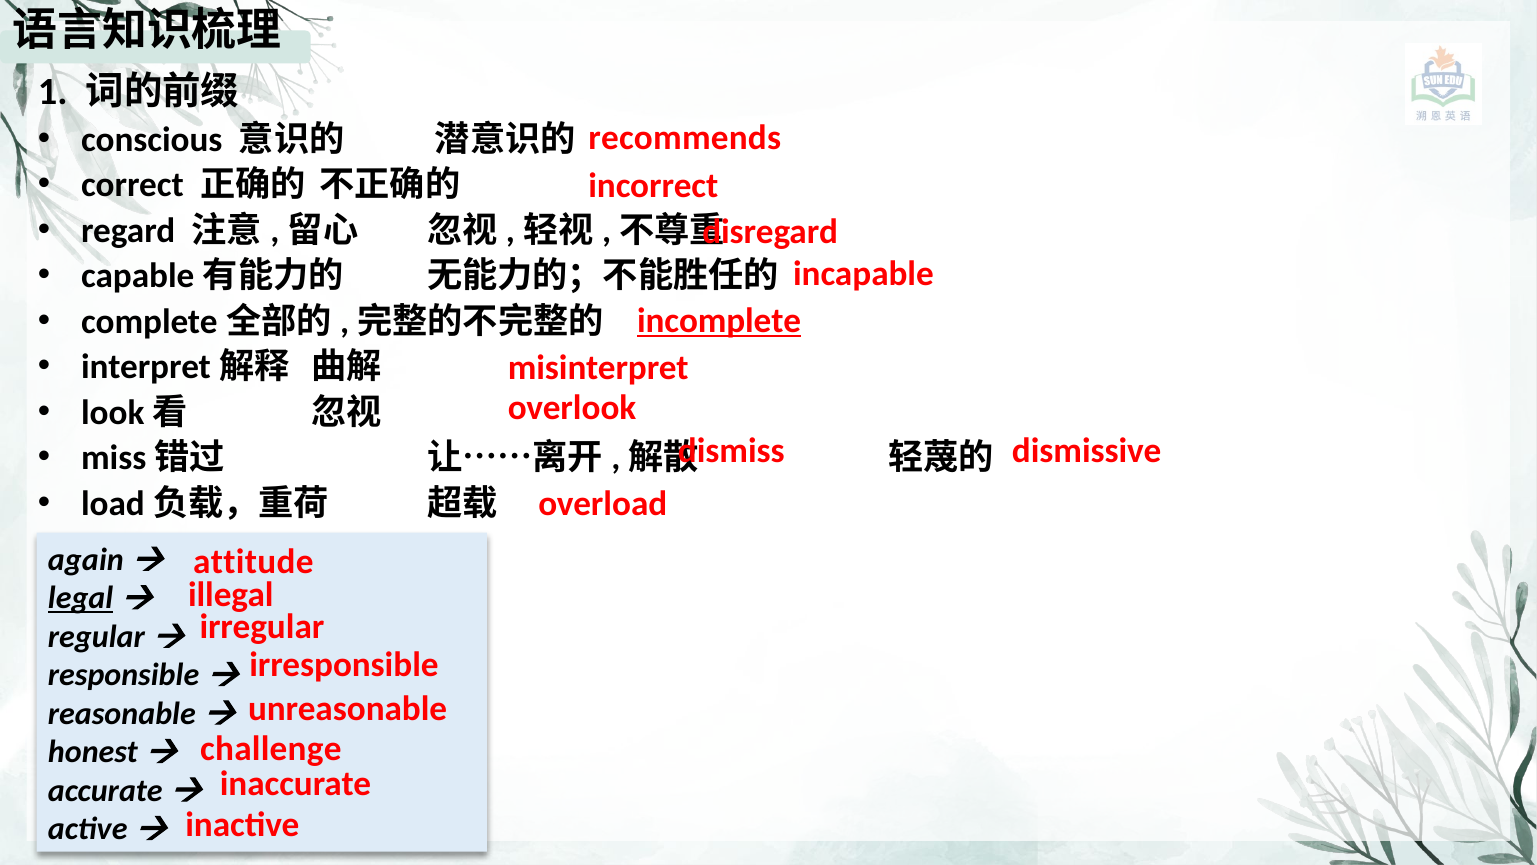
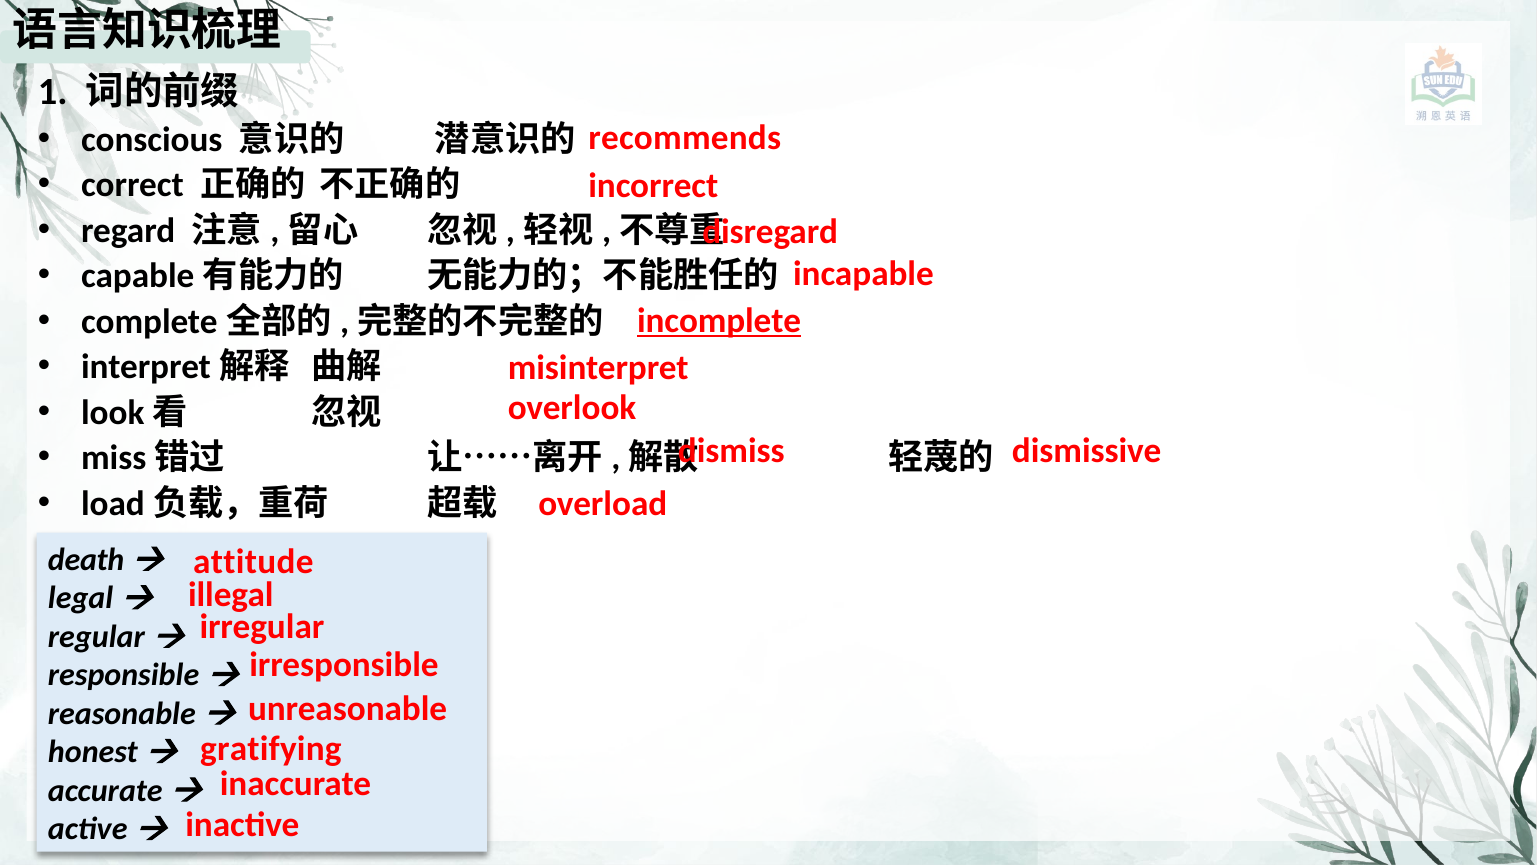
again: again -> death
legal underline: present -> none
challenge: challenge -> gratifying
